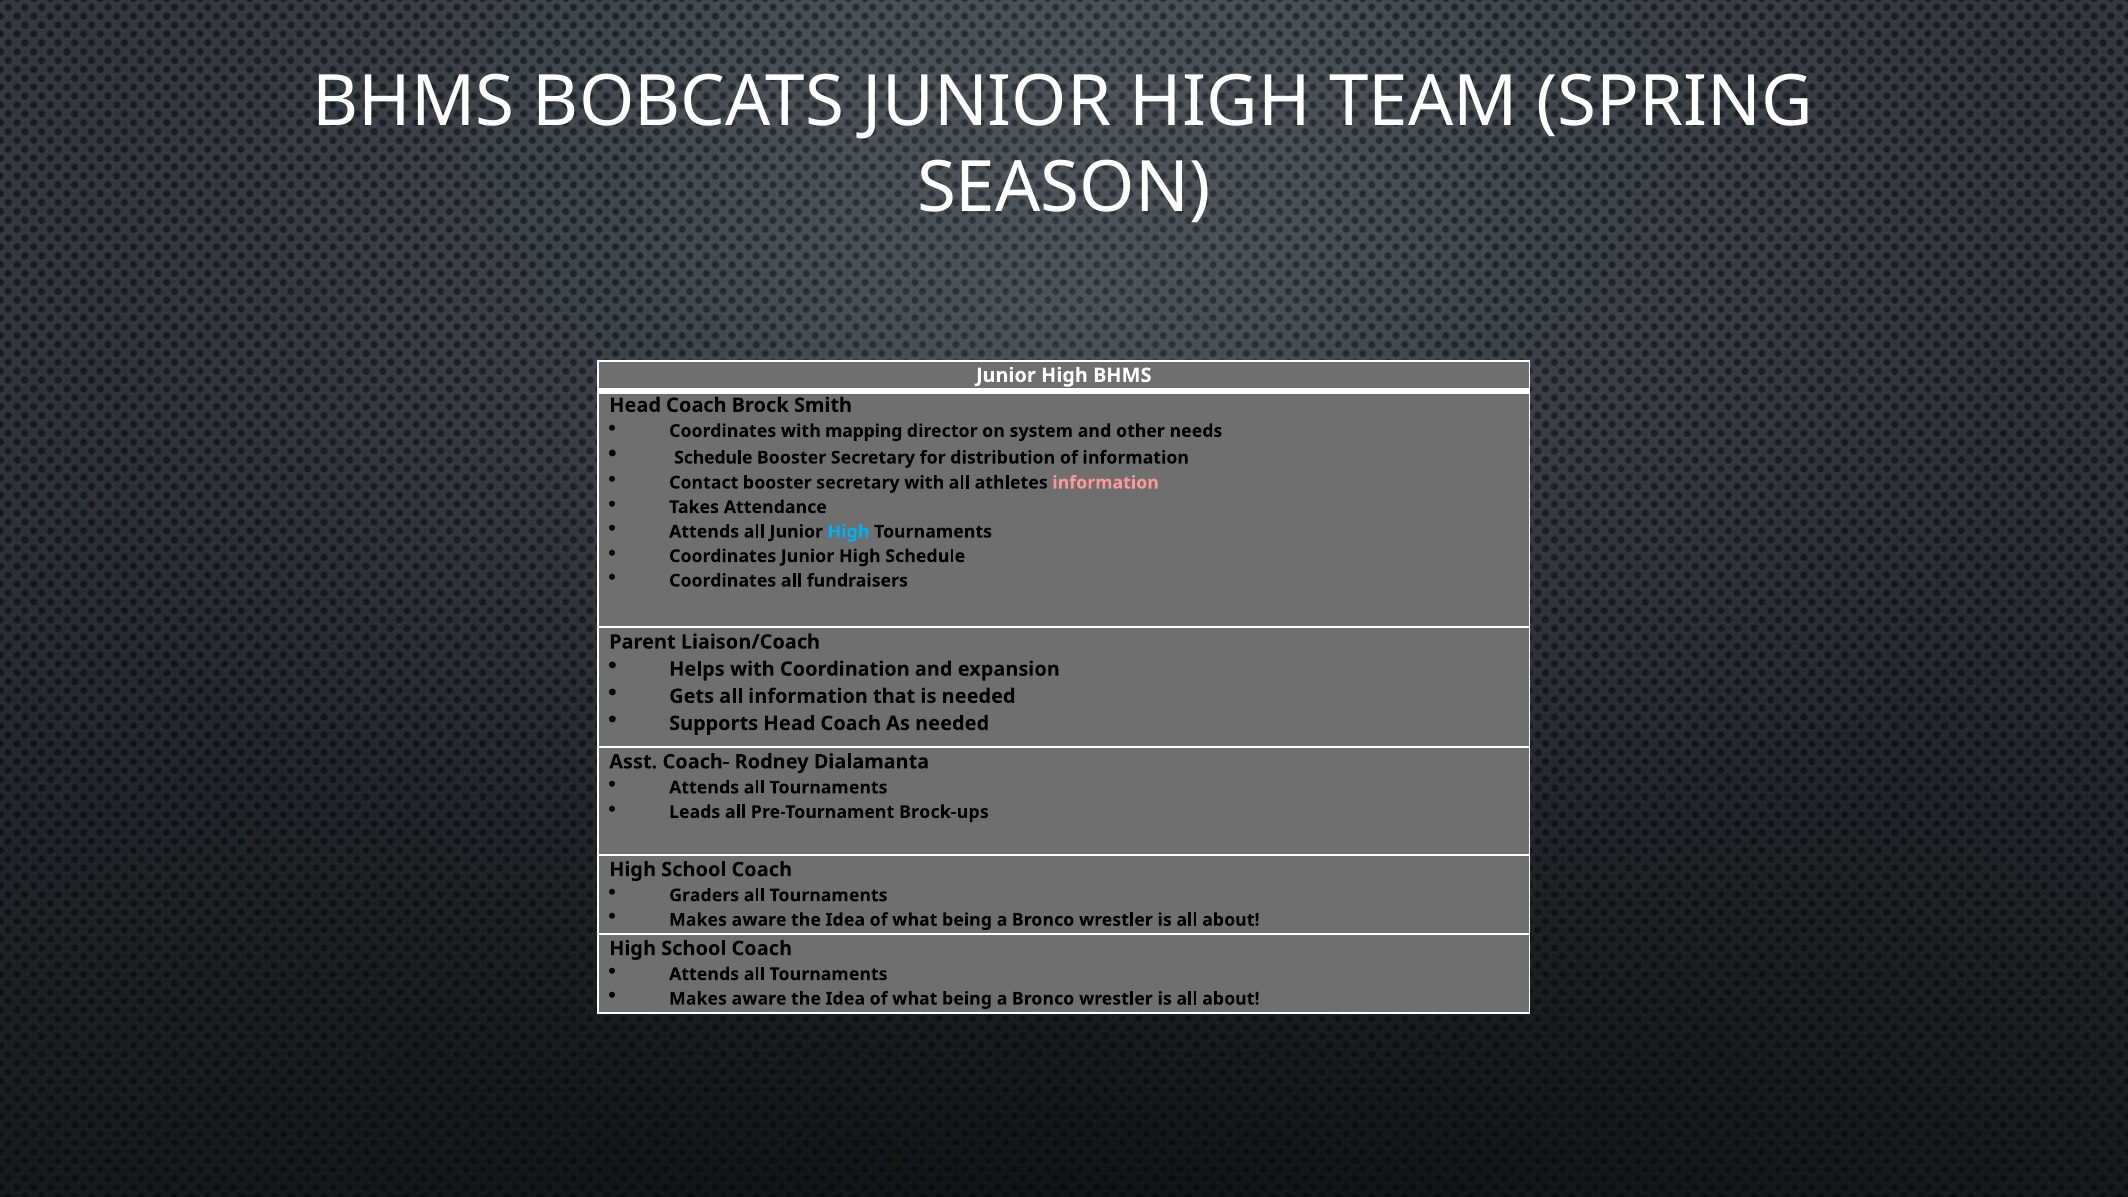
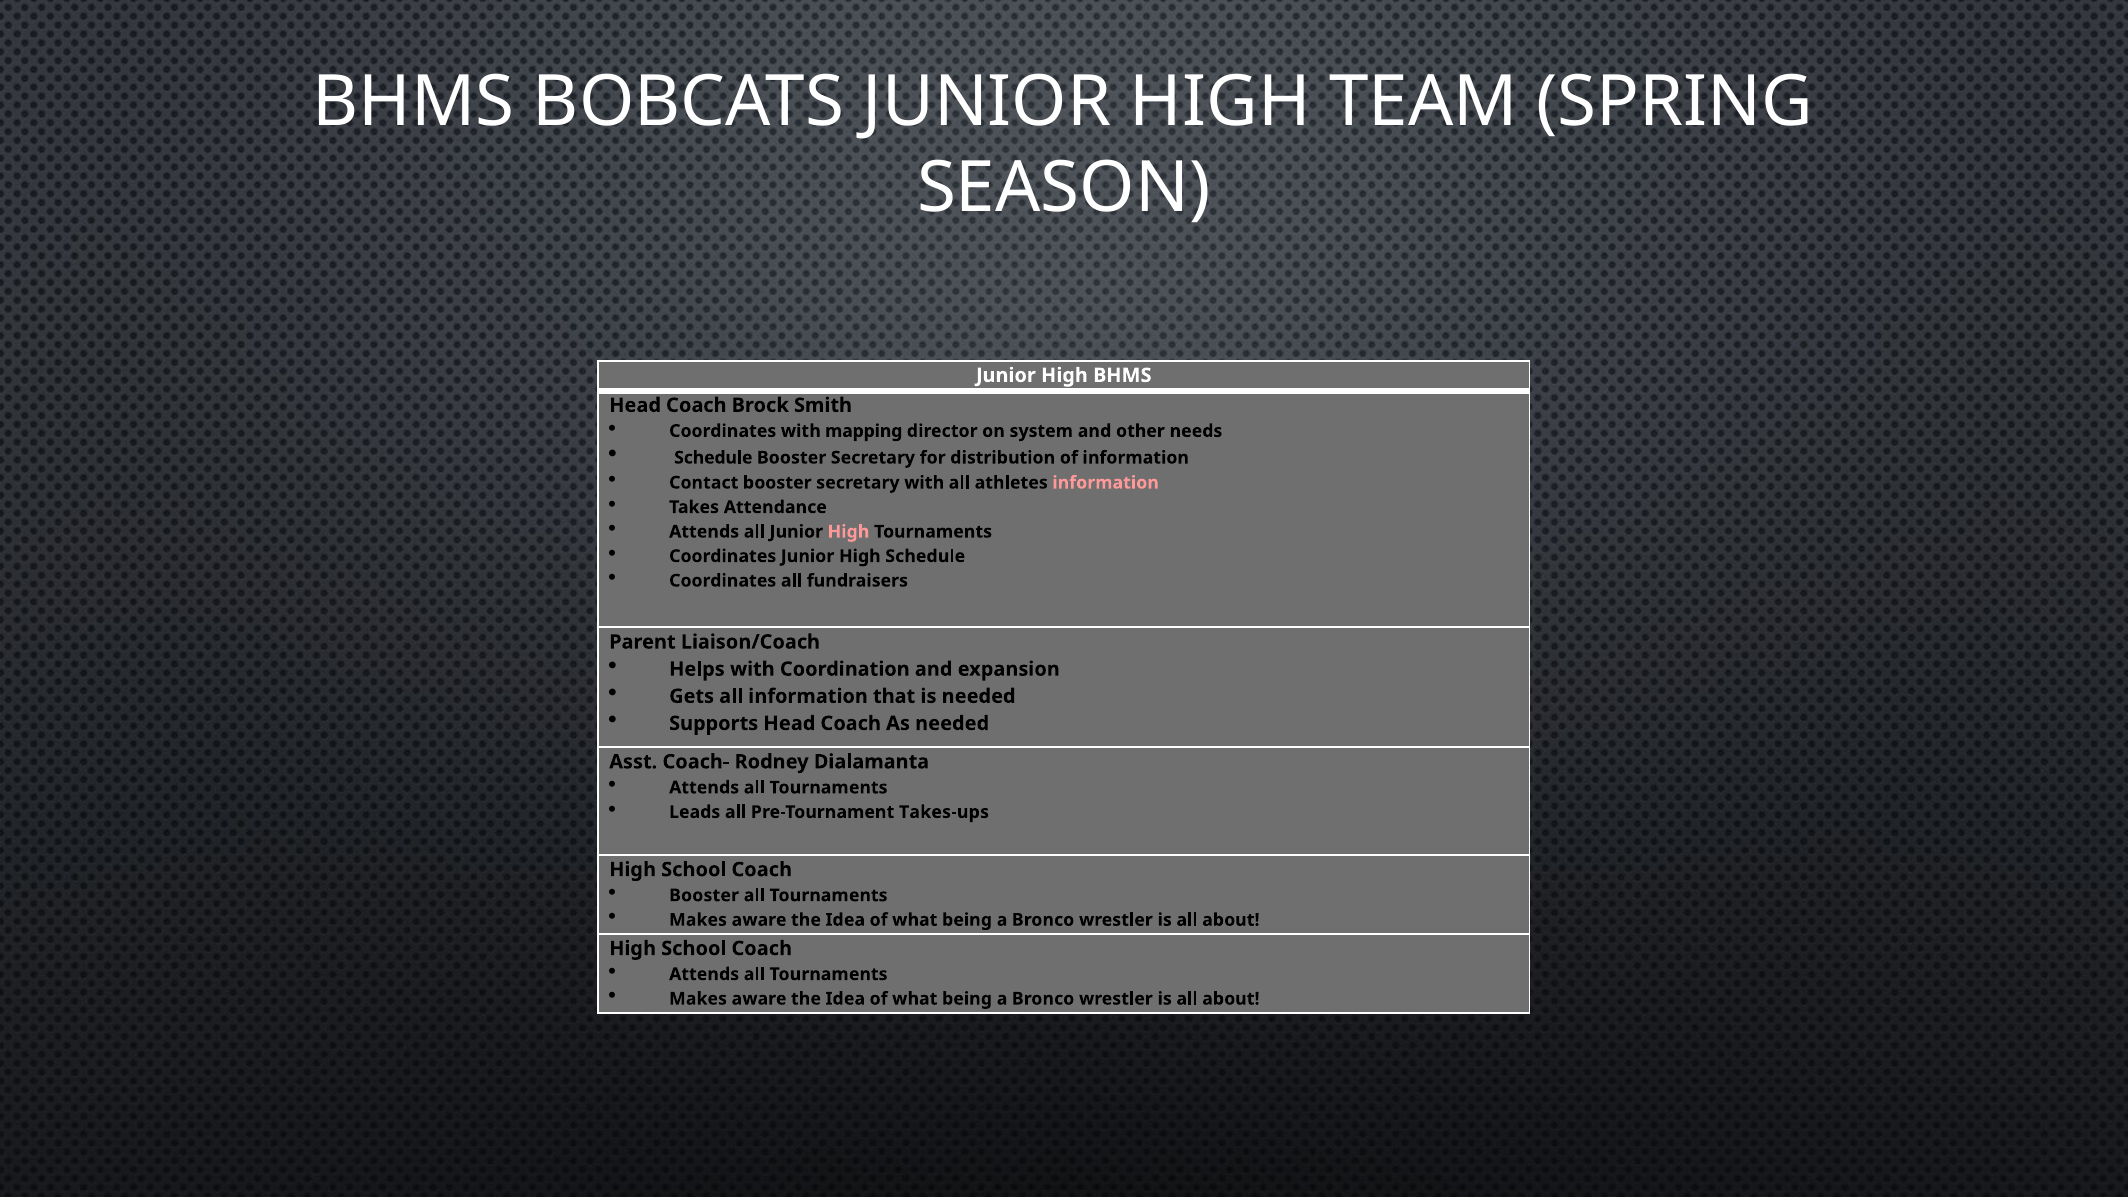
High at (848, 532) colour: light blue -> pink
Brock-ups: Brock-ups -> Takes-ups
Graders at (704, 895): Graders -> Booster
